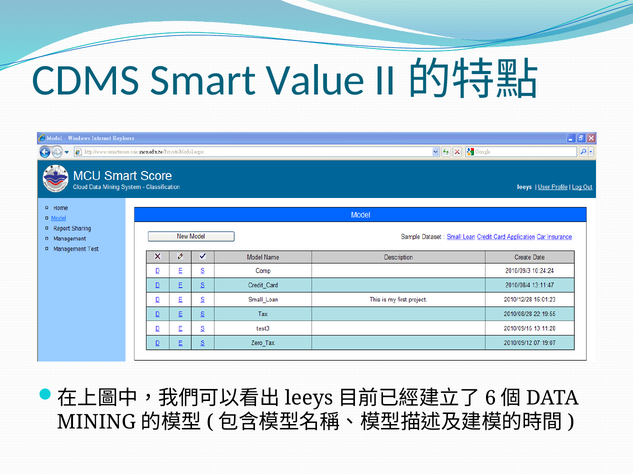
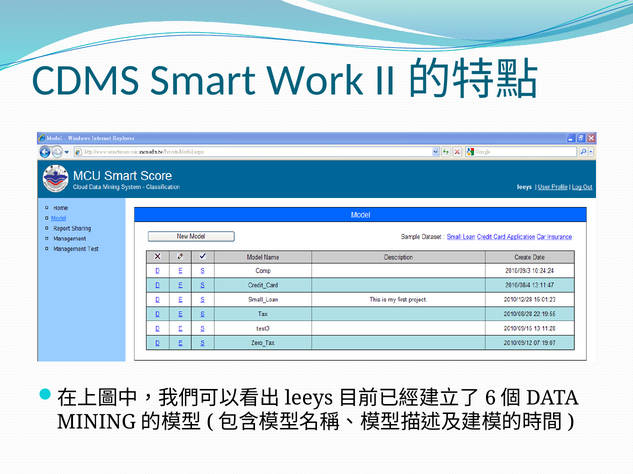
Value: Value -> Work
